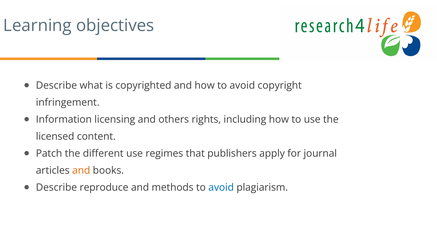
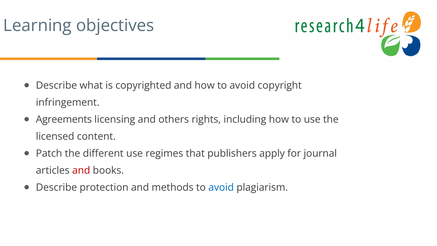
Information: Information -> Agreements
and at (81, 170) colour: orange -> red
reproduce: reproduce -> protection
